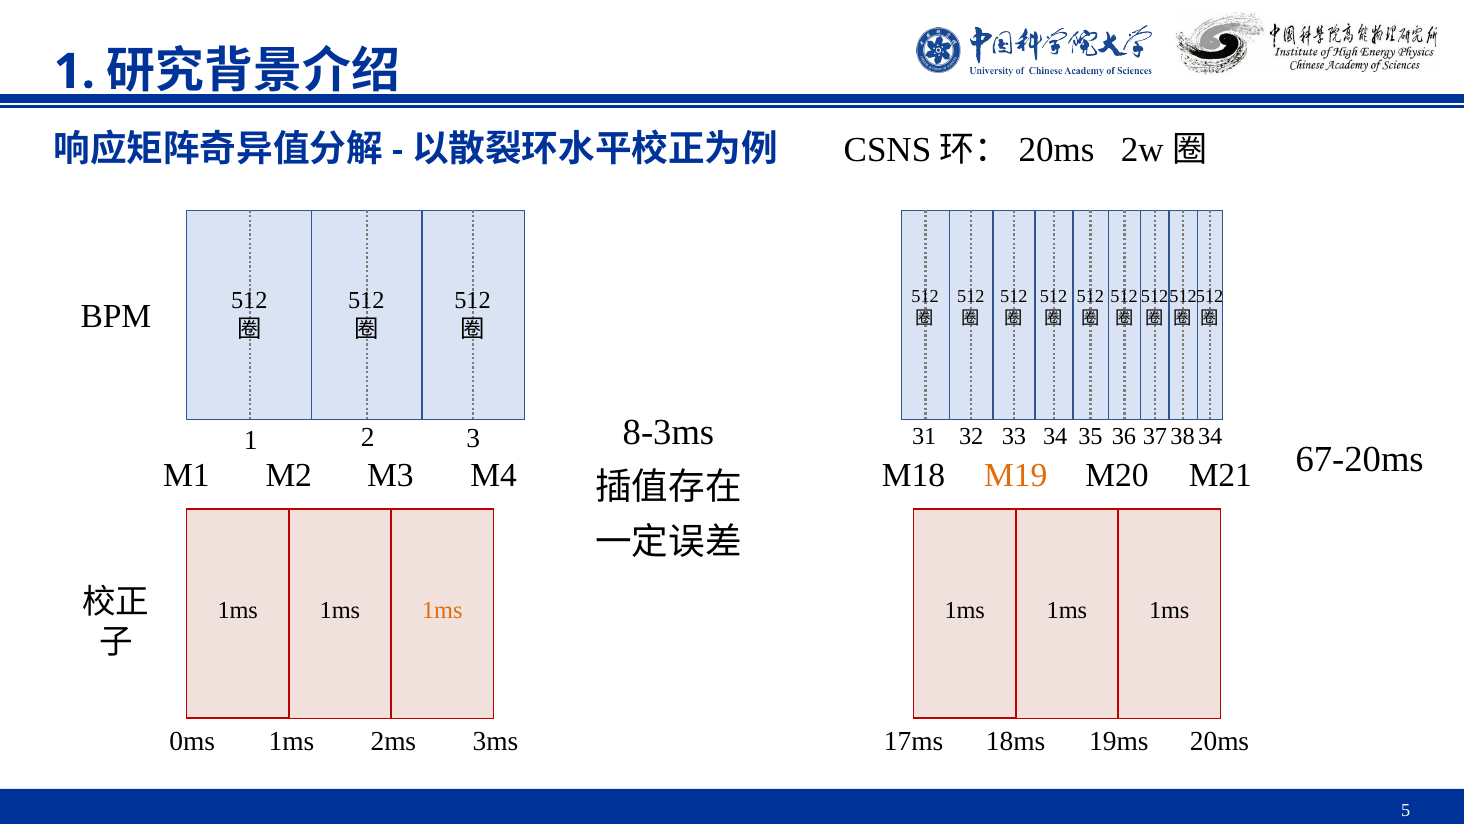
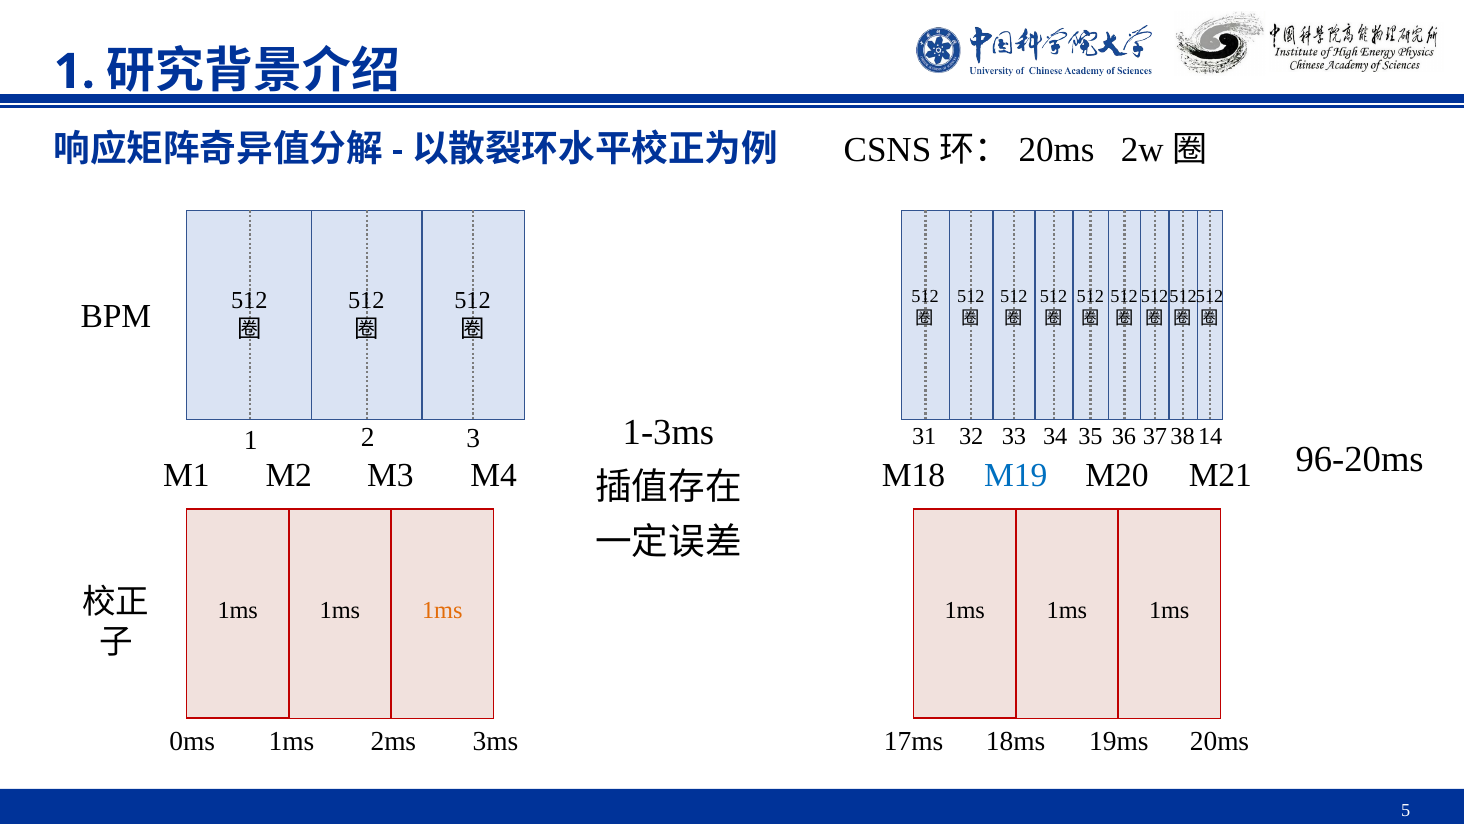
8-3ms: 8-3ms -> 1-3ms
3 34: 34 -> 14
67-20ms: 67-20ms -> 96-20ms
M19 colour: orange -> blue
